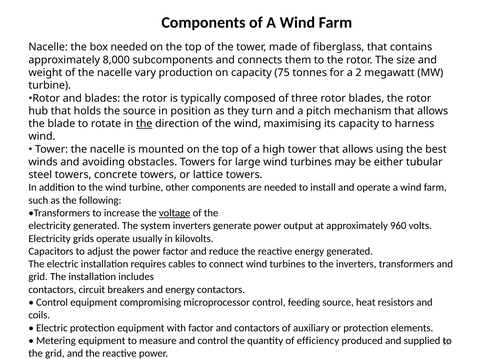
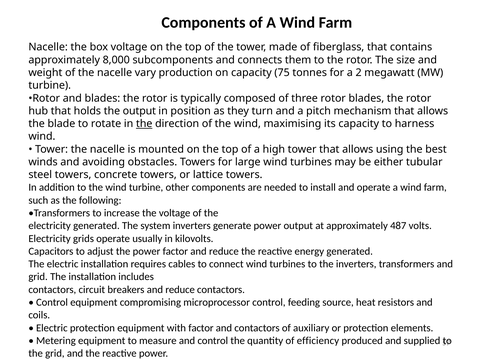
box needed: needed -> voltage
the source: source -> output
voltage at (175, 213) underline: present -> none
960: 960 -> 487
breakers and energy: energy -> reduce
